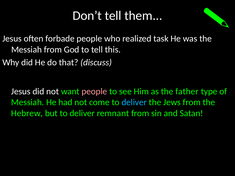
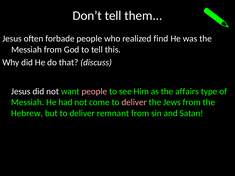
task: task -> find
father: father -> affairs
deliver at (134, 102) colour: light blue -> pink
